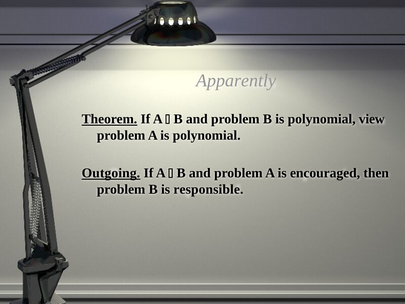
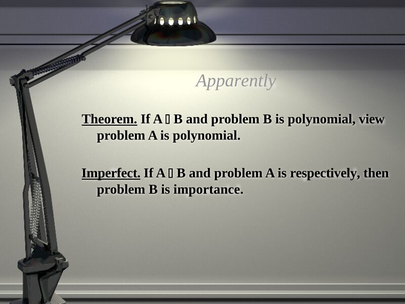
Outgoing: Outgoing -> Imperfect
encouraged: encouraged -> respectively
responsible: responsible -> importance
